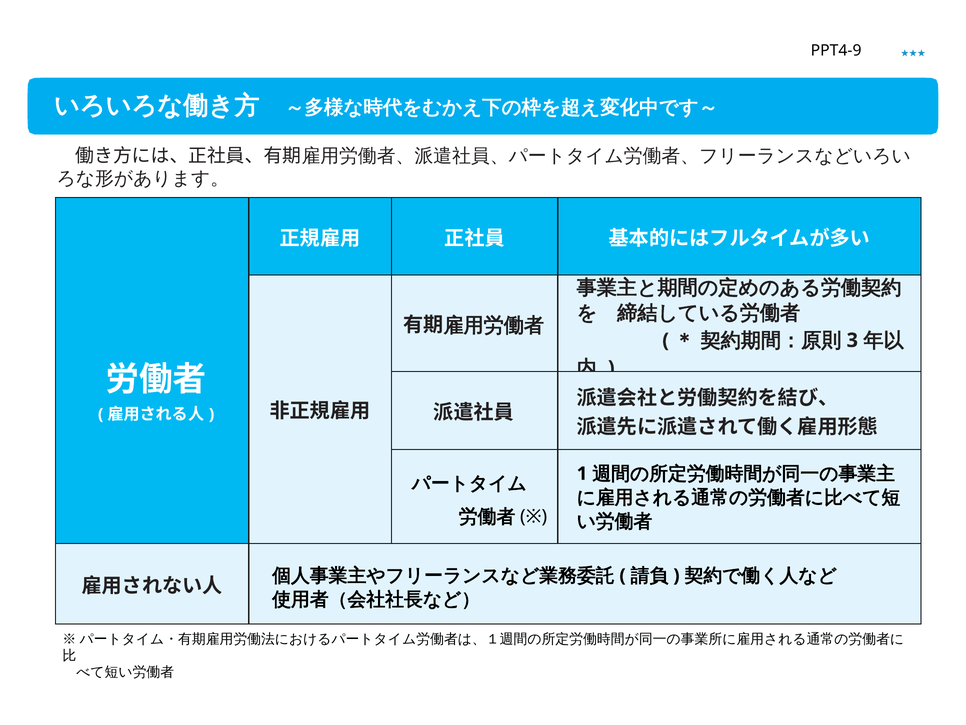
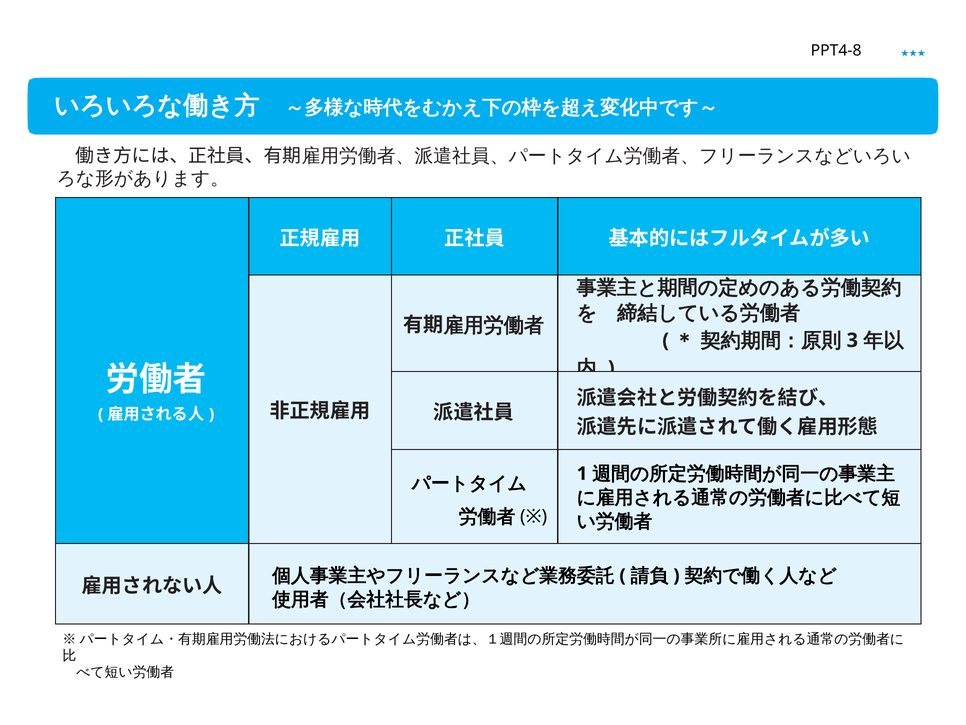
PPT4-9: PPT4-9 -> PPT4-8
